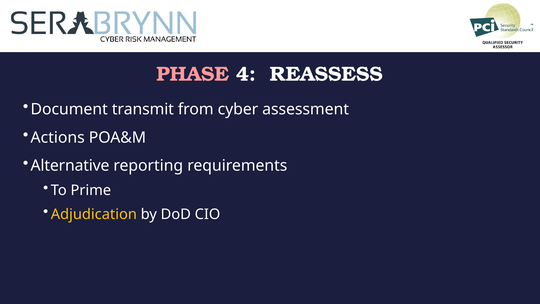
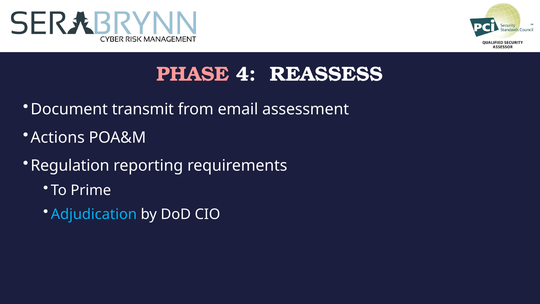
cyber: cyber -> email
Alternative: Alternative -> Regulation
Adjudication colour: yellow -> light blue
